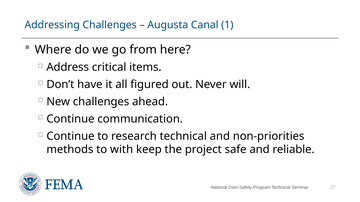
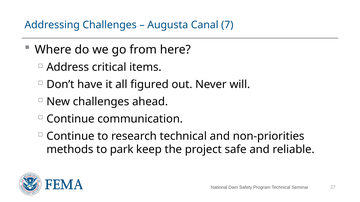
1: 1 -> 7
with: with -> park
